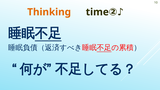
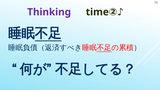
Thinking colour: orange -> purple
